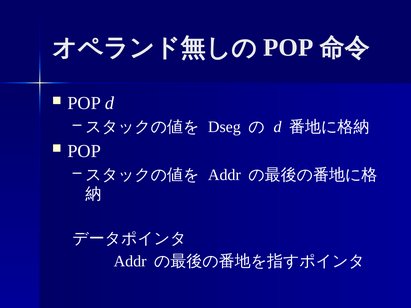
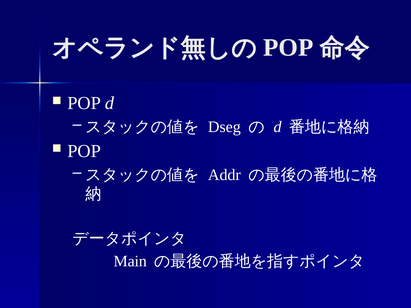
Addr at (130, 261): Addr -> Main
